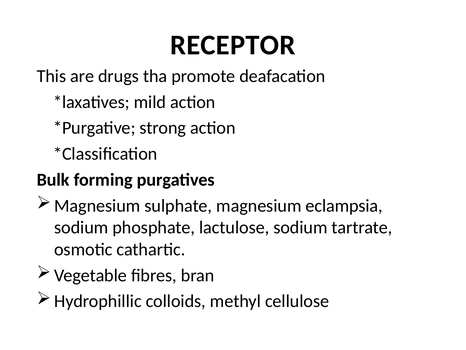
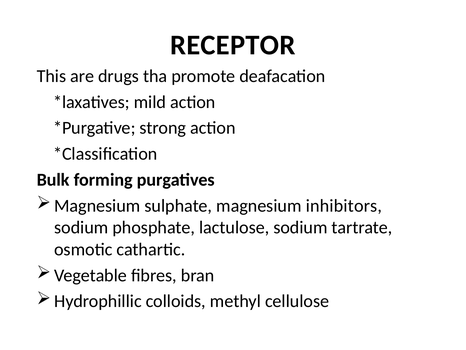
eclampsia: eclampsia -> inhibitors
